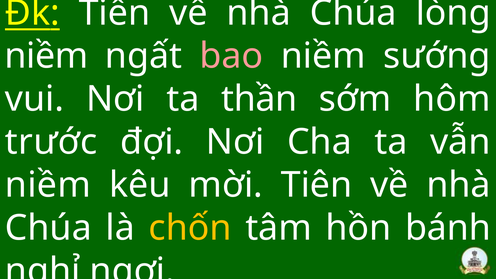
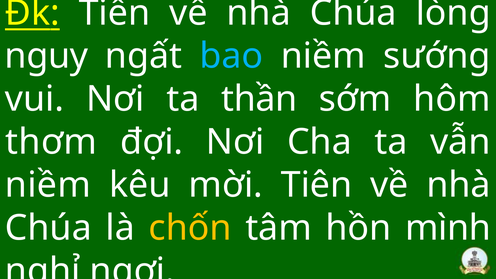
niềm at (46, 56): niềm -> nguy
bao colour: pink -> light blue
trước: trước -> thơm
bánh: bánh -> mình
